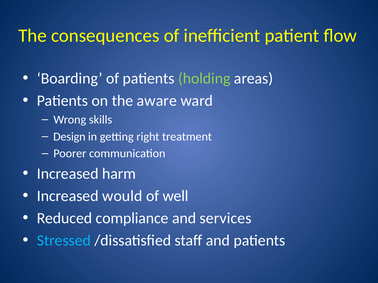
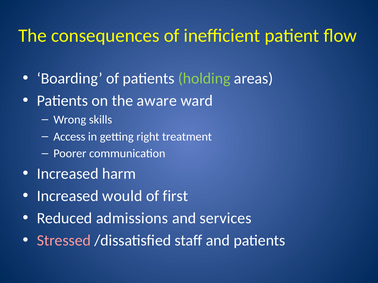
Design: Design -> Access
well: well -> first
compliance: compliance -> admissions
Stressed colour: light blue -> pink
